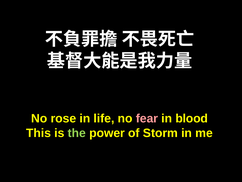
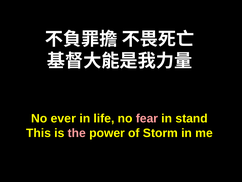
rose: rose -> ever
blood: blood -> stand
the colour: light green -> pink
